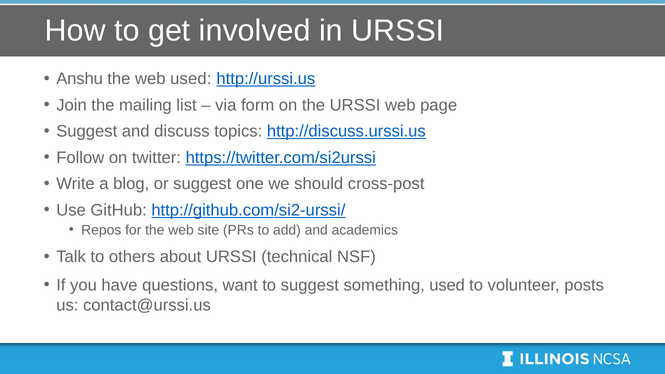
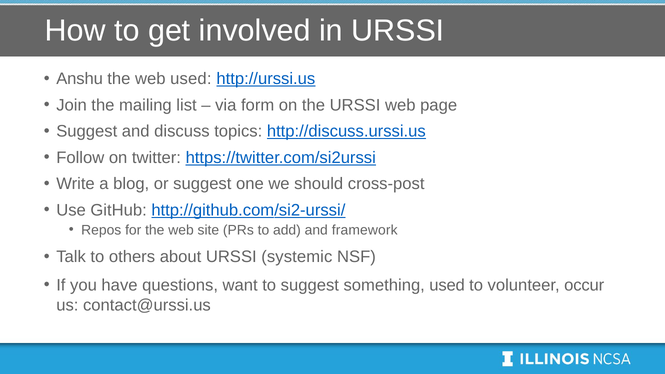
academics: academics -> framework
technical: technical -> systemic
posts: posts -> occur
